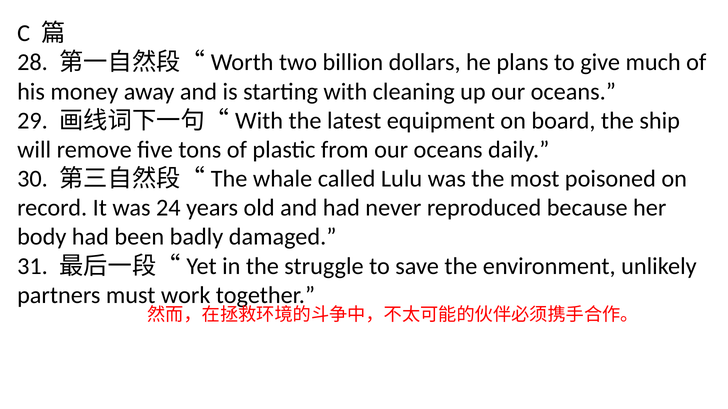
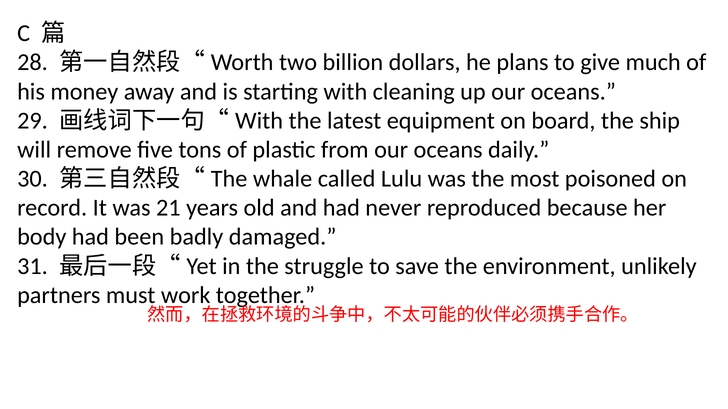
24: 24 -> 21
